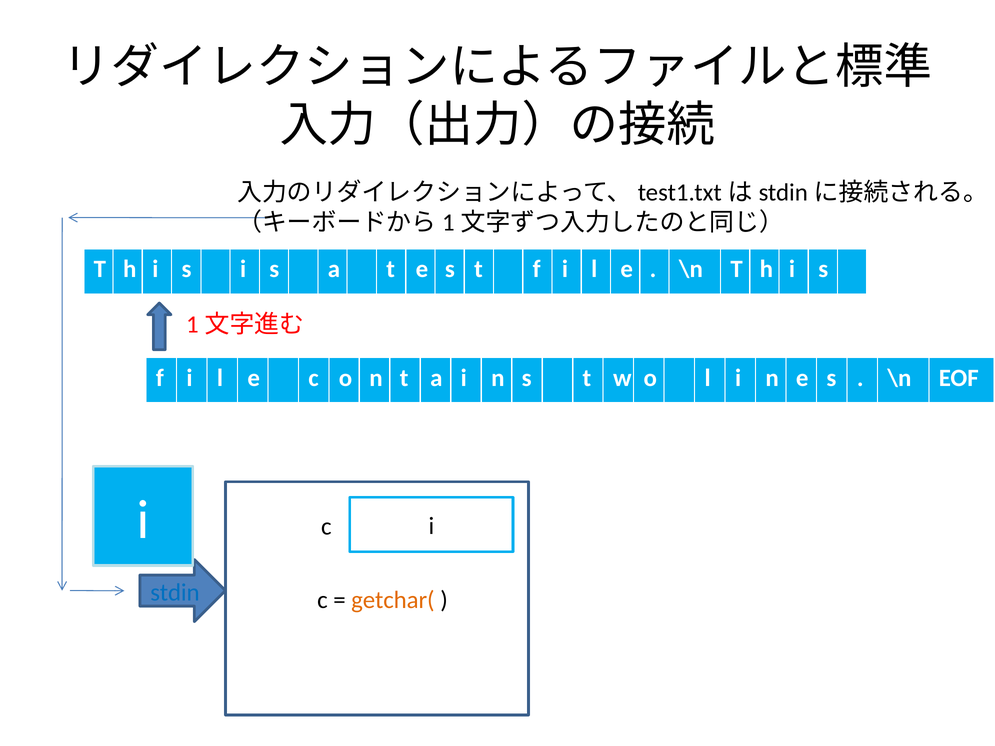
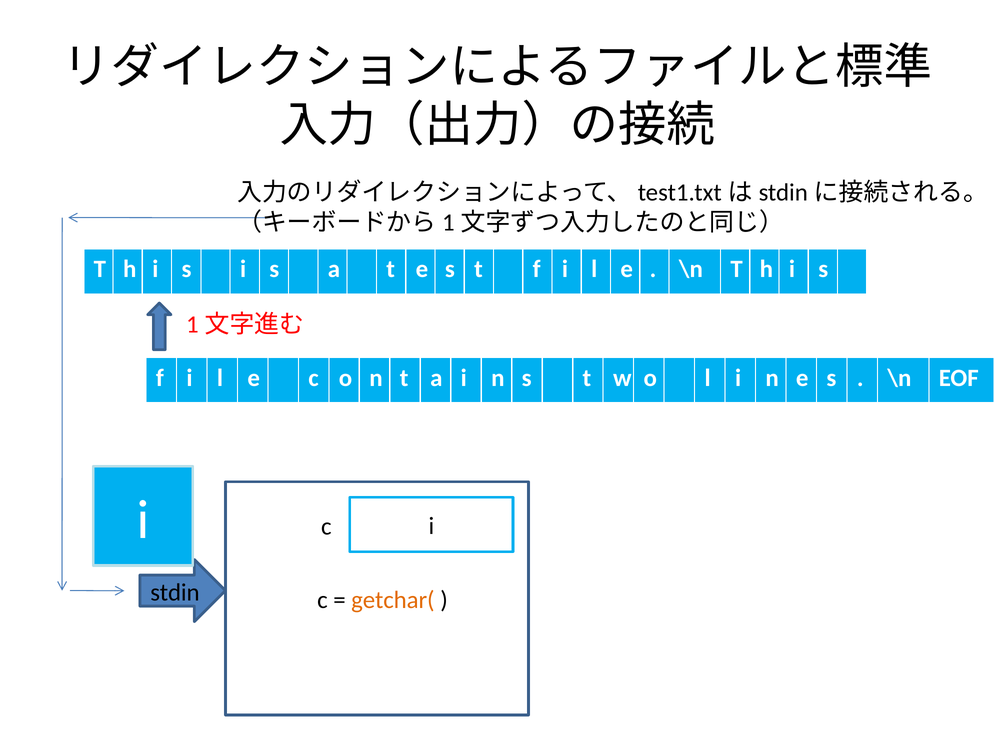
stdin colour: blue -> black
